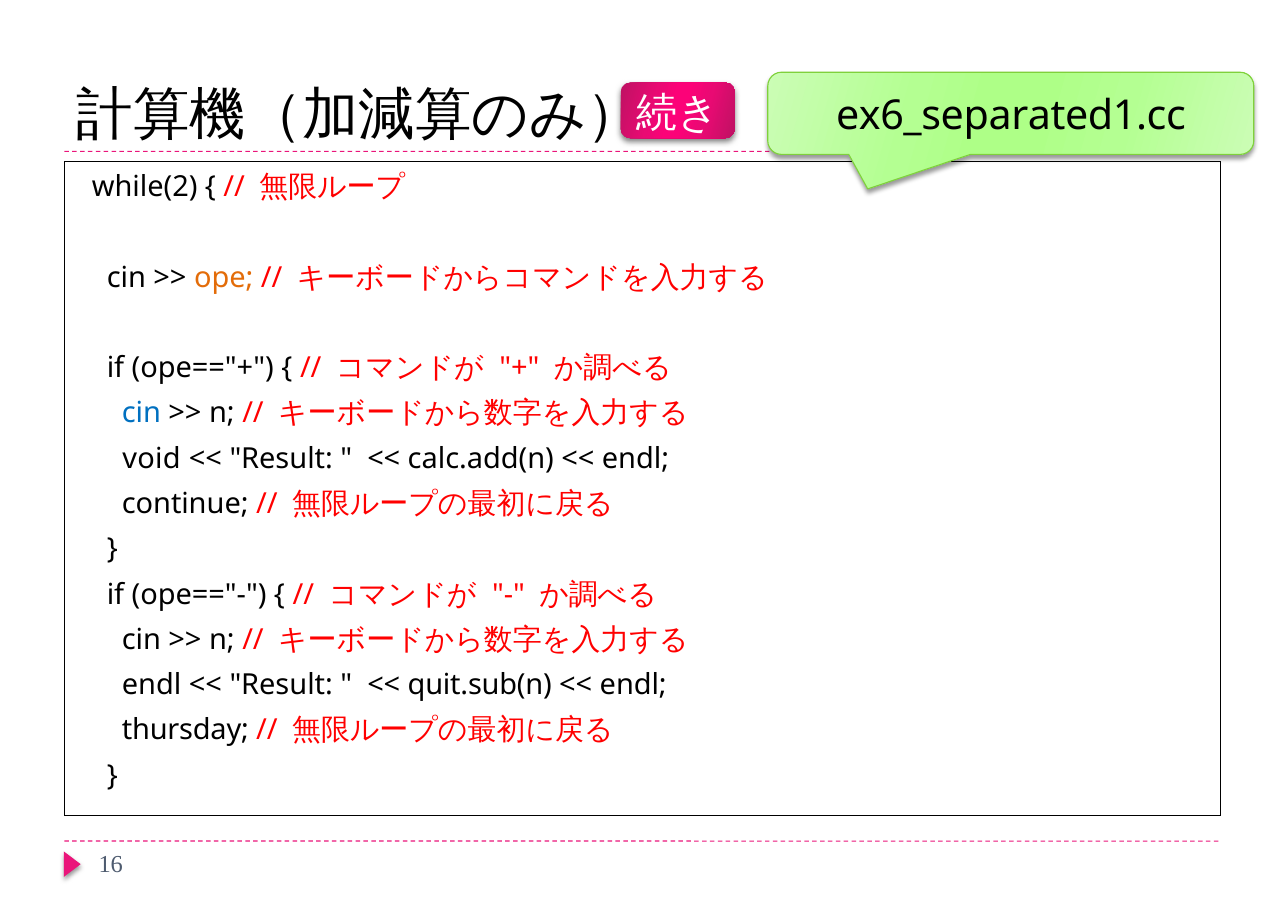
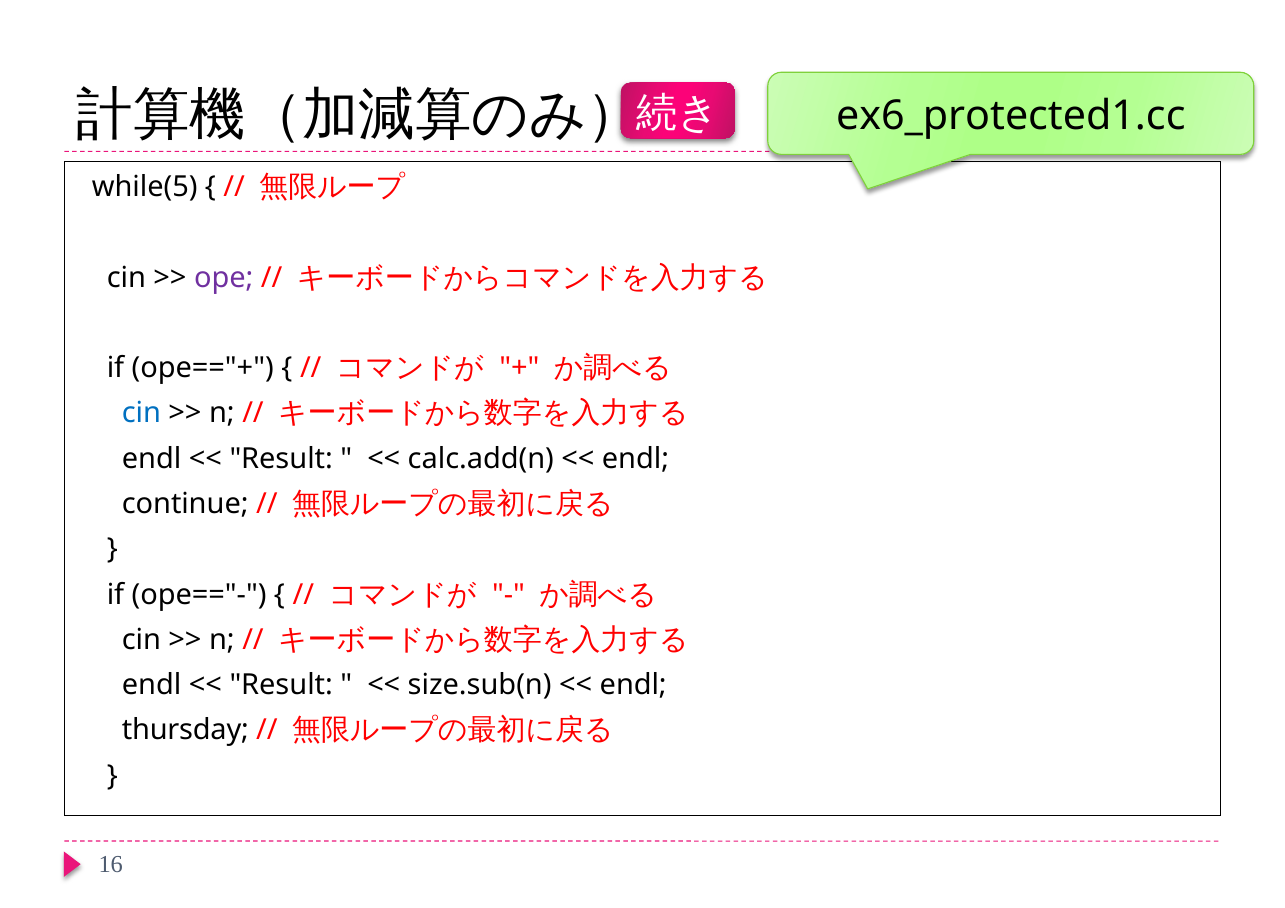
ex6_separated1.cc: ex6_separated1.cc -> ex6_protected1.cc
while(2: while(2 -> while(5
ope colour: orange -> purple
void at (152, 459): void -> endl
quit.sub(n: quit.sub(n -> size.sub(n
